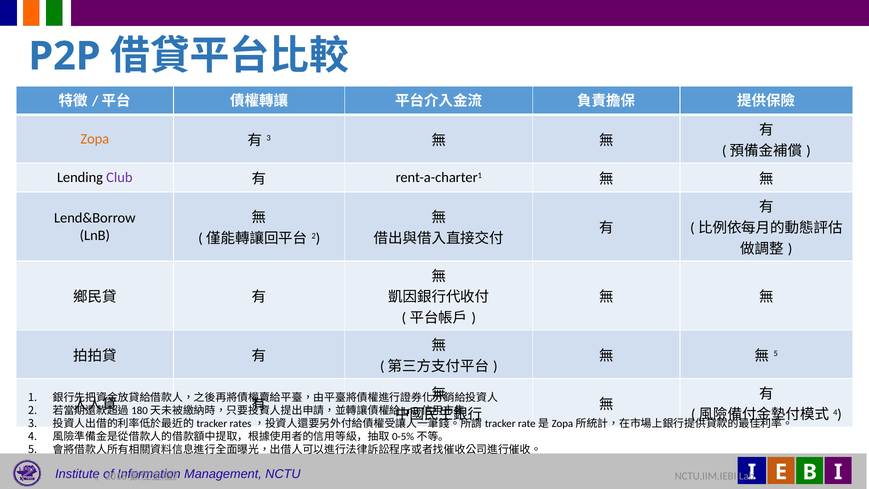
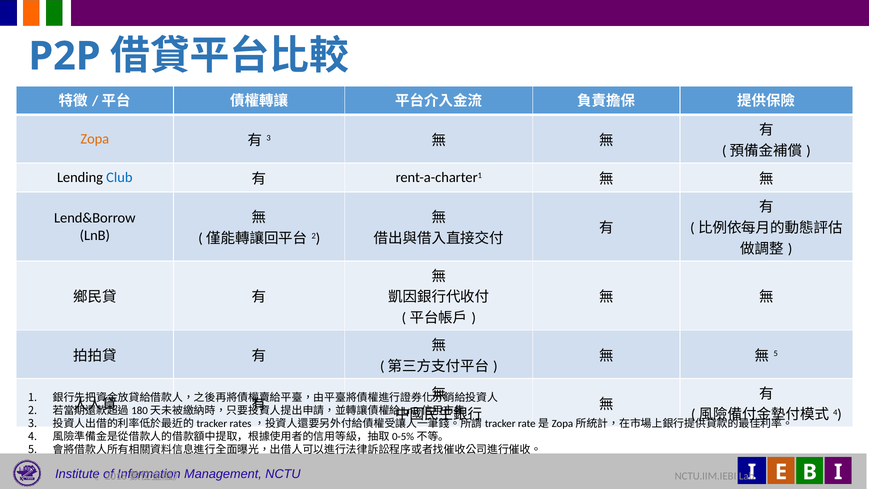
Club colour: purple -> blue
